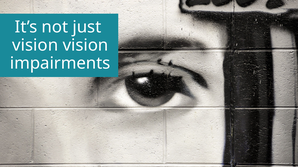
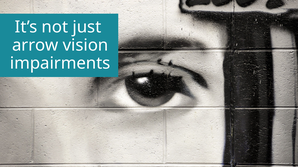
vision at (35, 45): vision -> arrow
